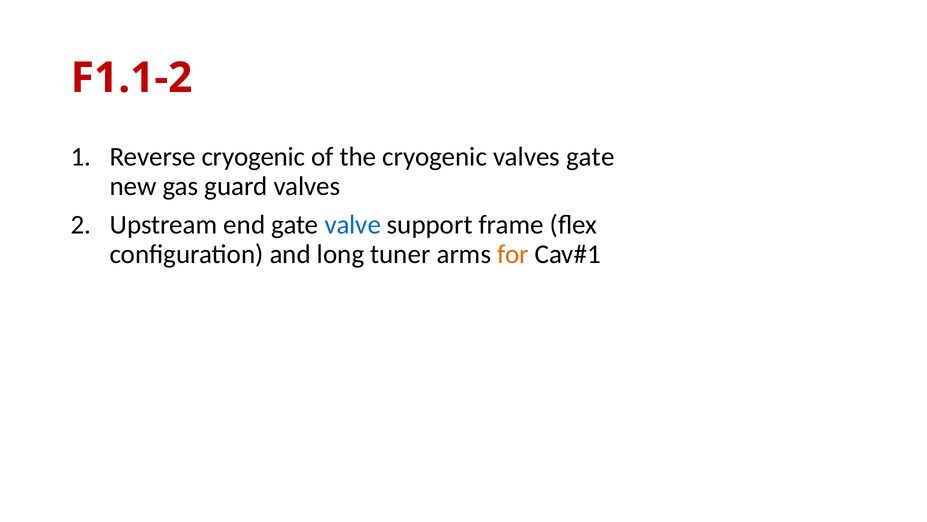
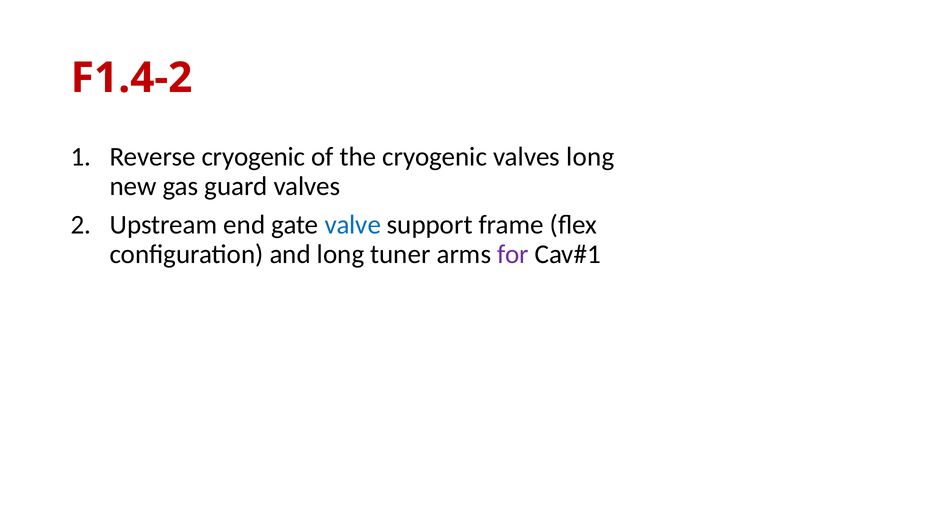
F1.1-2: F1.1-2 -> F1.4-2
valves gate: gate -> long
for colour: orange -> purple
